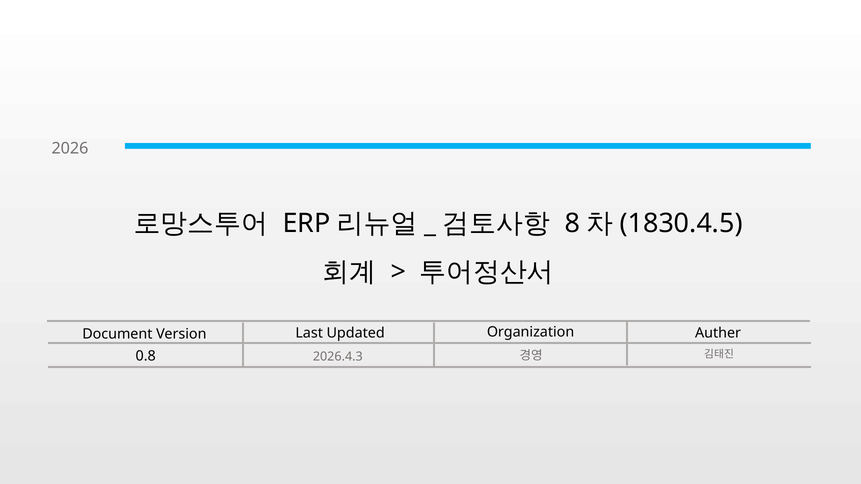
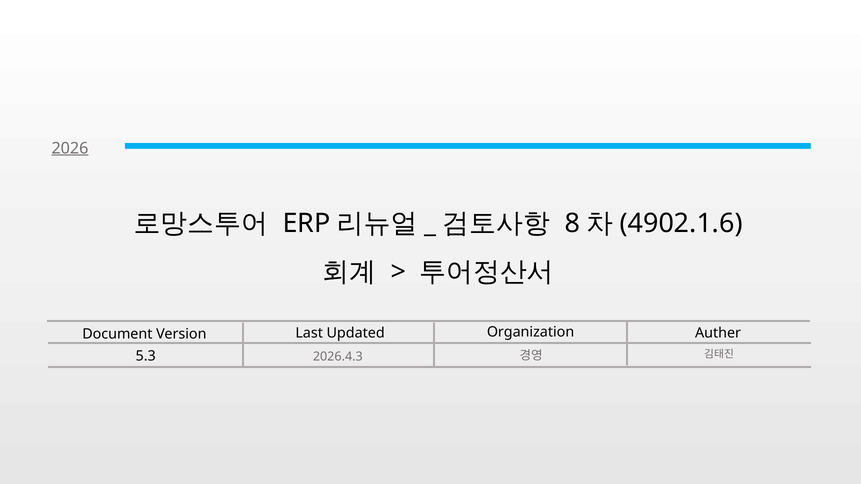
2026 underline: none -> present
1830.4.5: 1830.4.5 -> 4902.1.6
0.8: 0.8 -> 5.3
